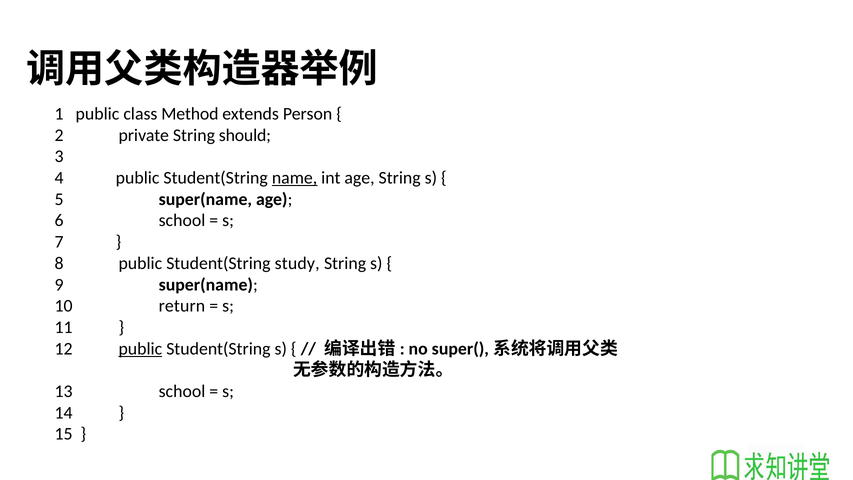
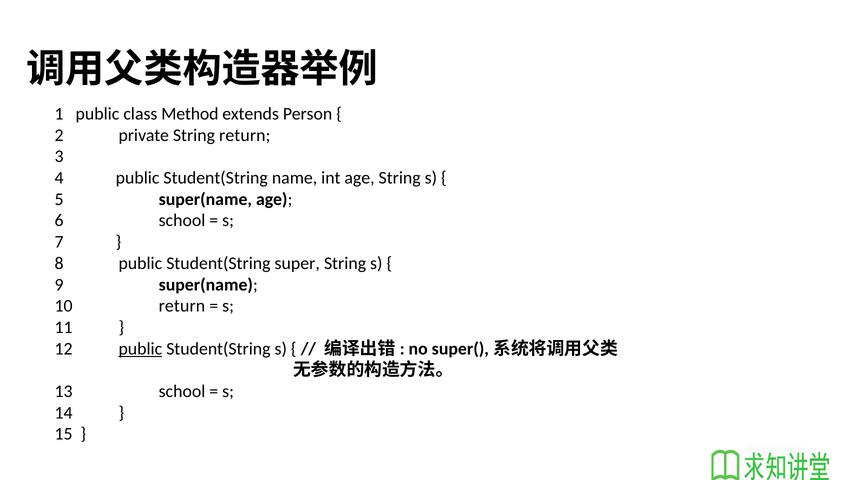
String should: should -> return
name underline: present -> none
study: study -> super
